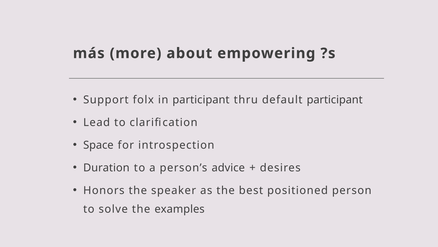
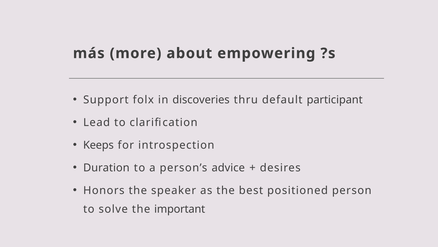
in participant: participant -> discoveries
Space: Space -> Keeps
examples: examples -> important
